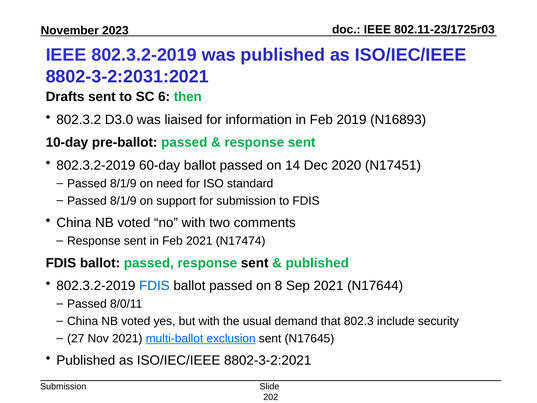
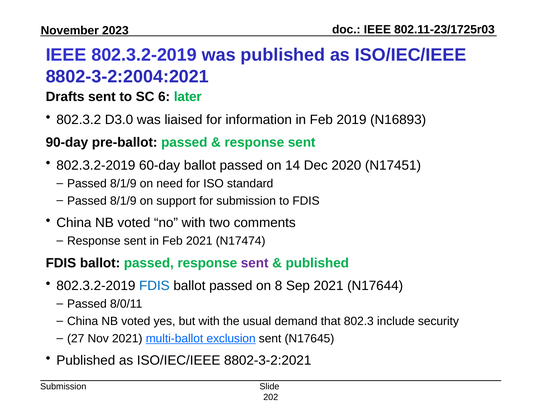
8802-3-2:2031:2021: 8802-3-2:2031:2021 -> 8802-3-2:2004:2021
then: then -> later
10-day: 10-day -> 90-day
sent at (255, 263) colour: black -> purple
